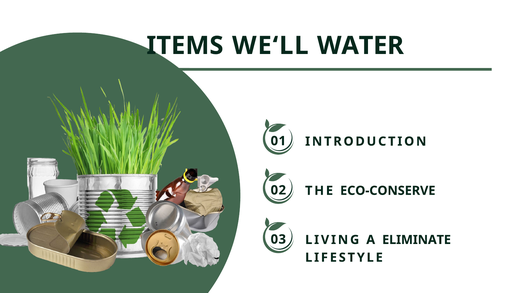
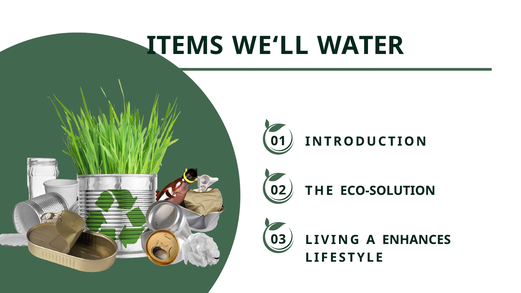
ECO-CONSERVE: ECO-CONSERVE -> ECO-SOLUTION
ELIMINATE: ELIMINATE -> ENHANCES
